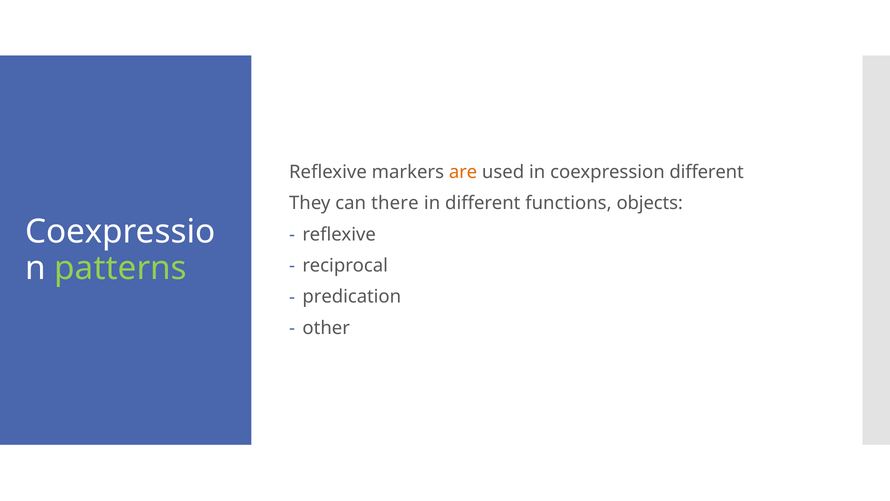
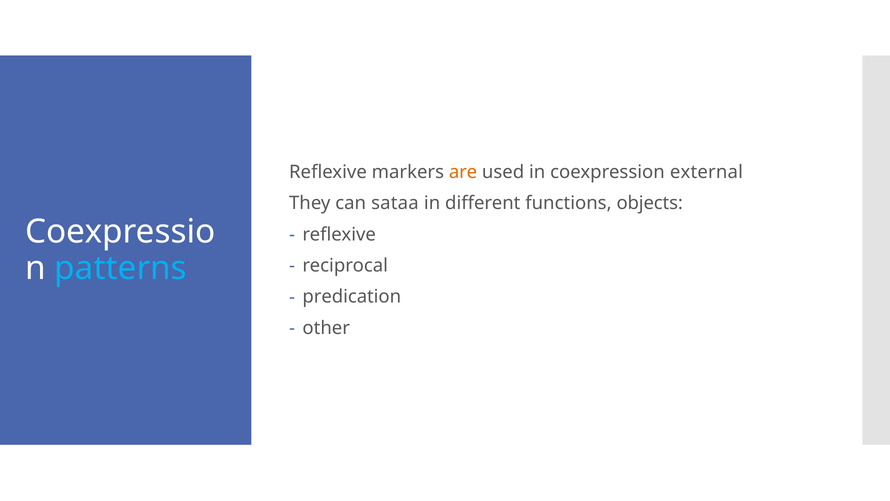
coexpression different: different -> external
there: there -> sataa
patterns colour: light green -> light blue
